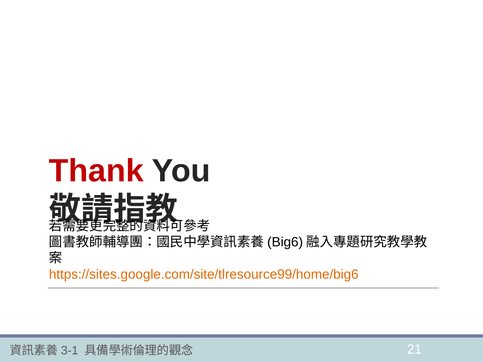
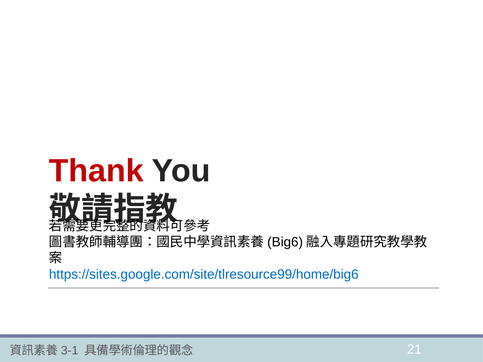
https://sites.google.com/site/tlresource99/home/big6 colour: orange -> blue
